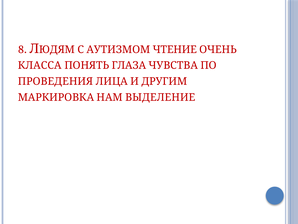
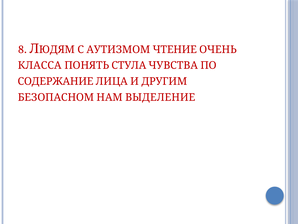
ГЛАЗА: ГЛАЗА -> СТУЛА
ПРОВЕДЕНИЯ: ПРОВЕДЕНИЯ -> СОДЕРЖАНИЕ
МАРКИРОВКА: МАРКИРОВКА -> БЕЗОПАСНОМ
